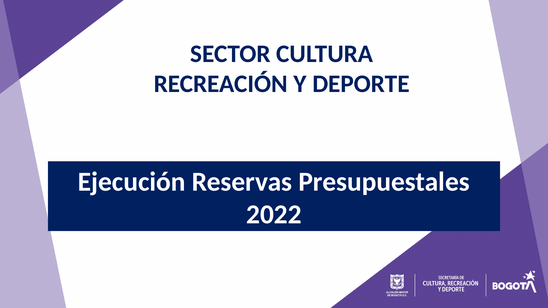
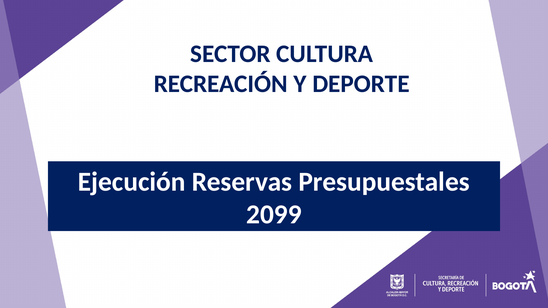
2022: 2022 -> 2099
